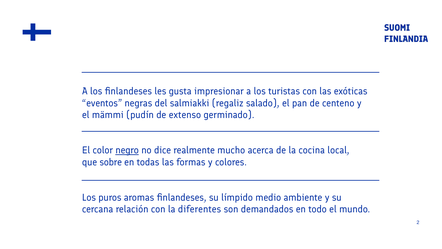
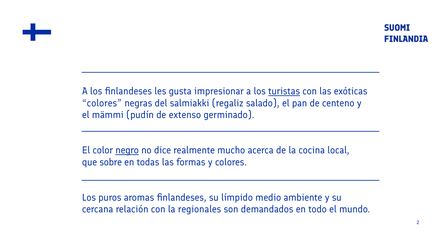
turistas underline: none -> present
eventos at (102, 103): eventos -> colores
diferentes: diferentes -> regionales
